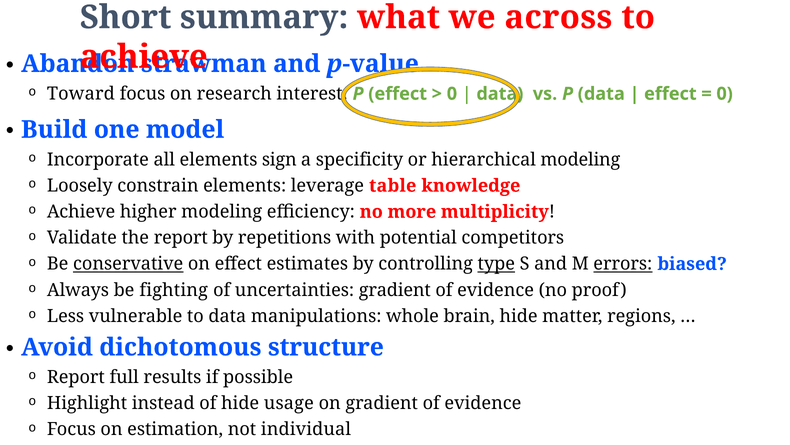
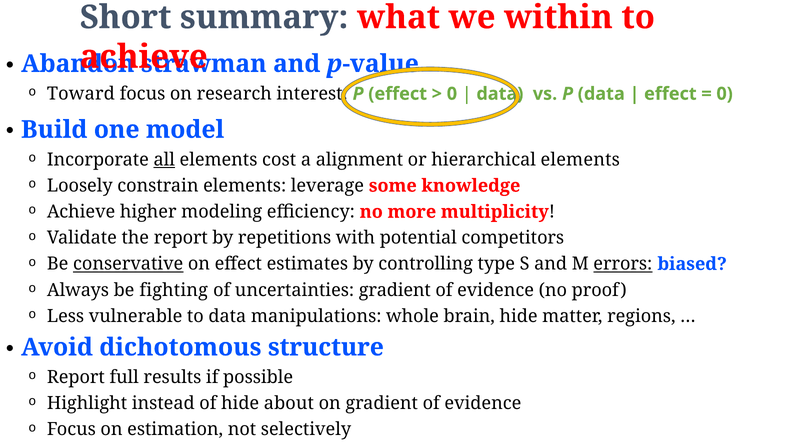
across: across -> within
all underline: none -> present
sign: sign -> cost
specificity: specificity -> alignment
hierarchical modeling: modeling -> elements
table: table -> some
type underline: present -> none
usage: usage -> about
individual: individual -> selectively
